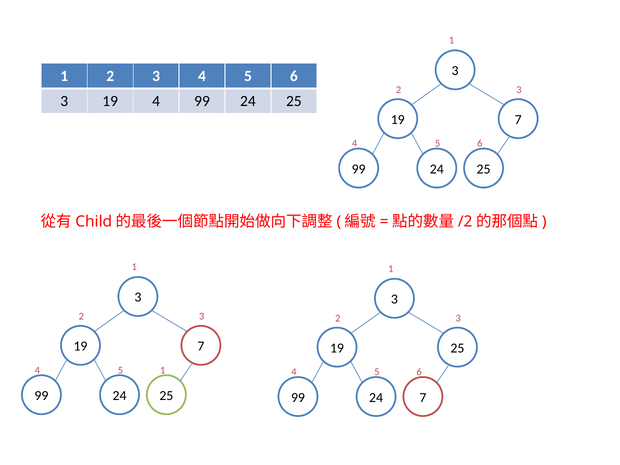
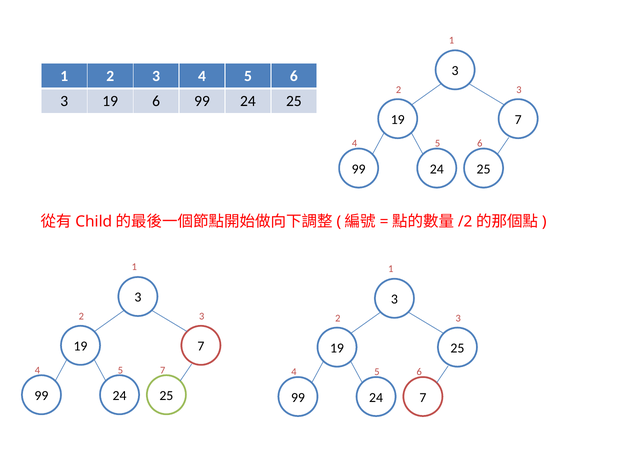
19 4: 4 -> 6
5 1: 1 -> 7
